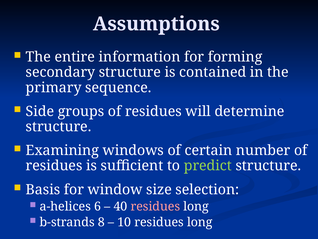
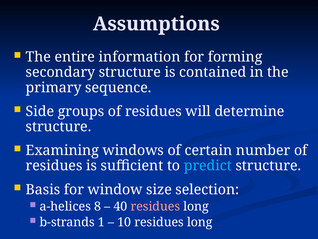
predict colour: light green -> light blue
6: 6 -> 8
8: 8 -> 1
